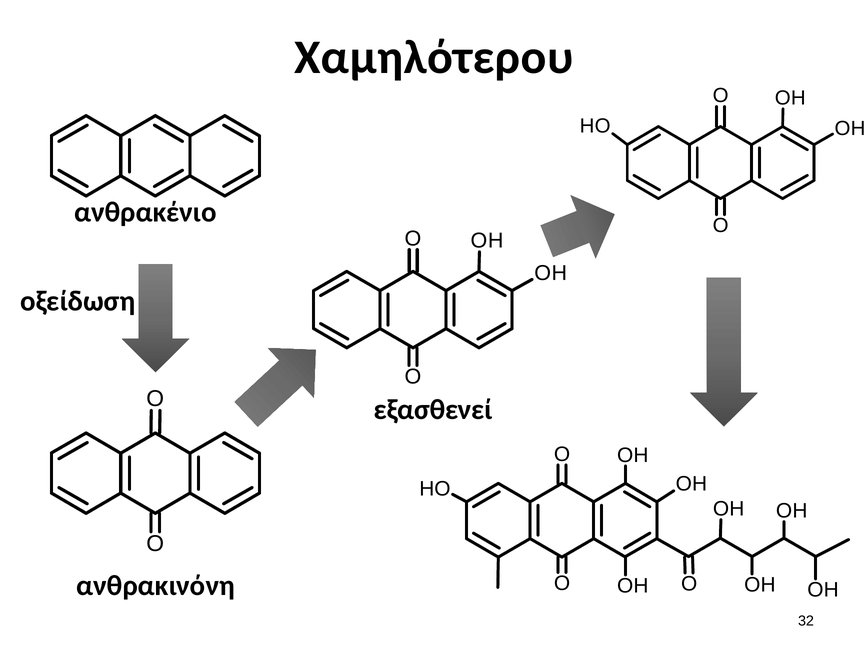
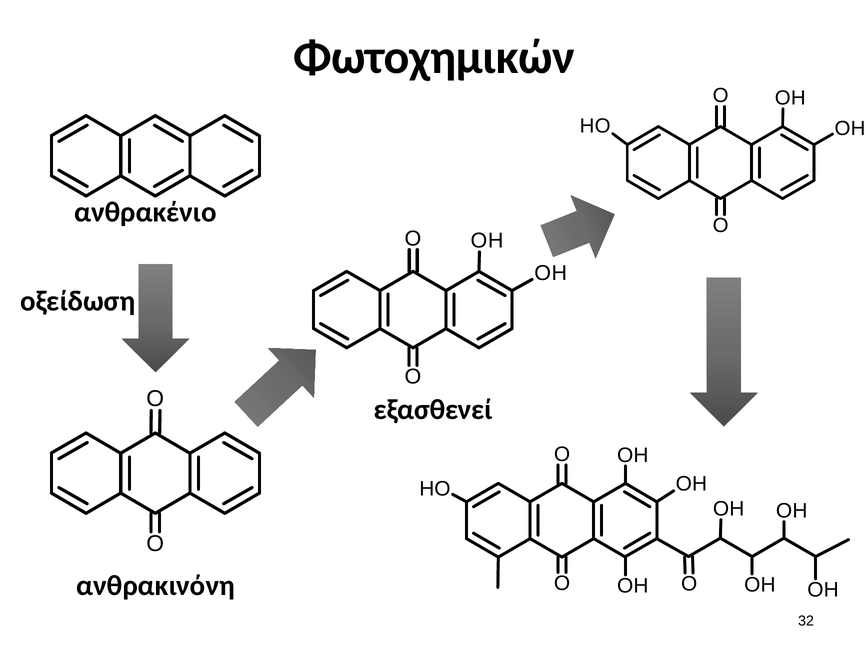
Χαμηλότερου: Χαμηλότερου -> Φωτοχημικών
